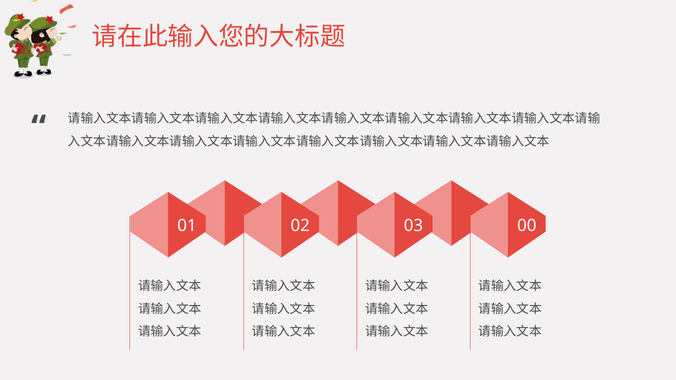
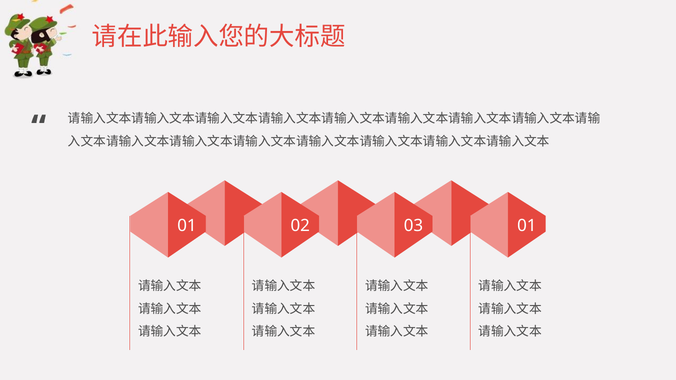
03 00: 00 -> 01
